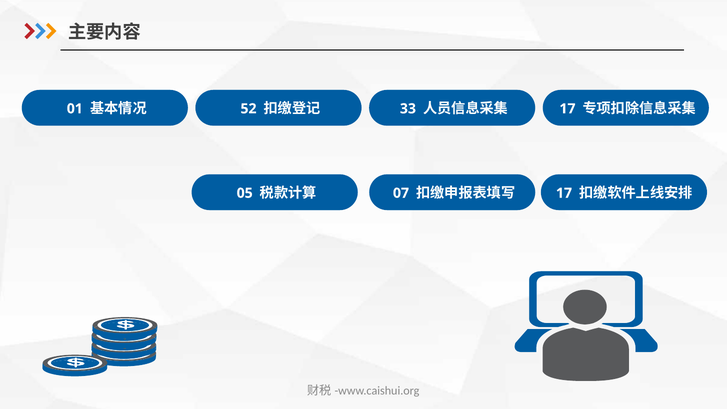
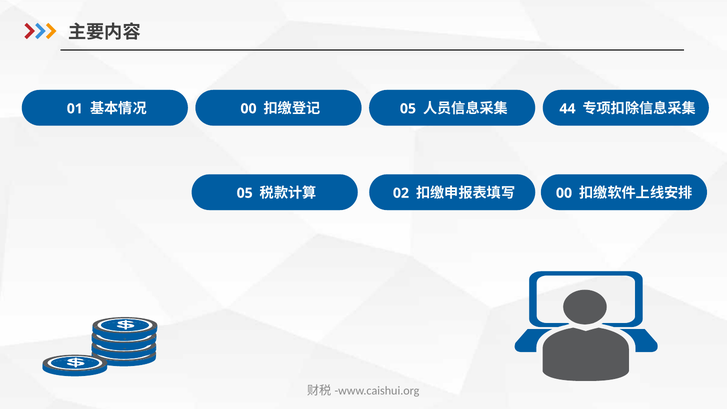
52 at (249, 109): 52 -> 00
33 at (408, 109): 33 -> 05
17 at (567, 109): 17 -> 44
07: 07 -> 02
17 at (564, 193): 17 -> 00
